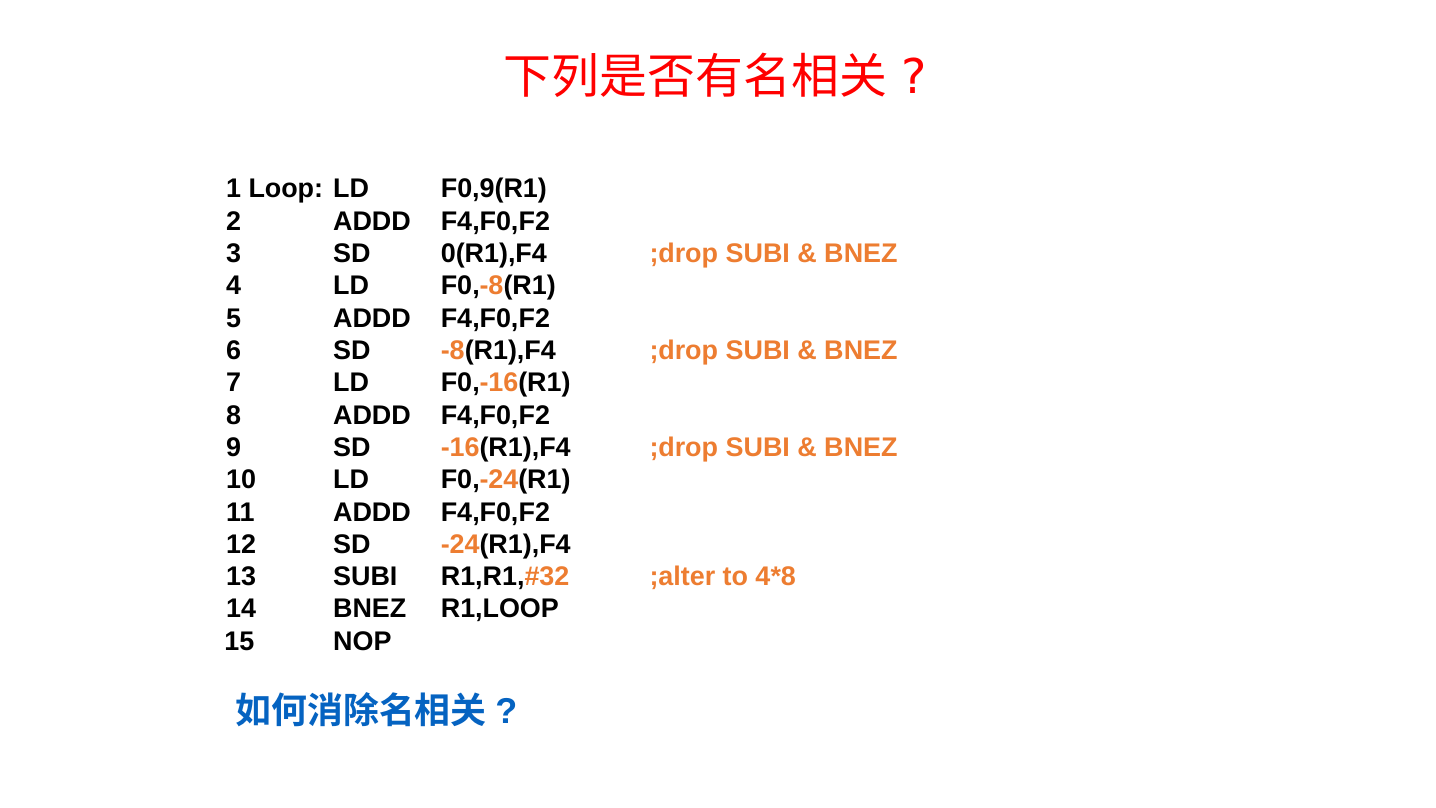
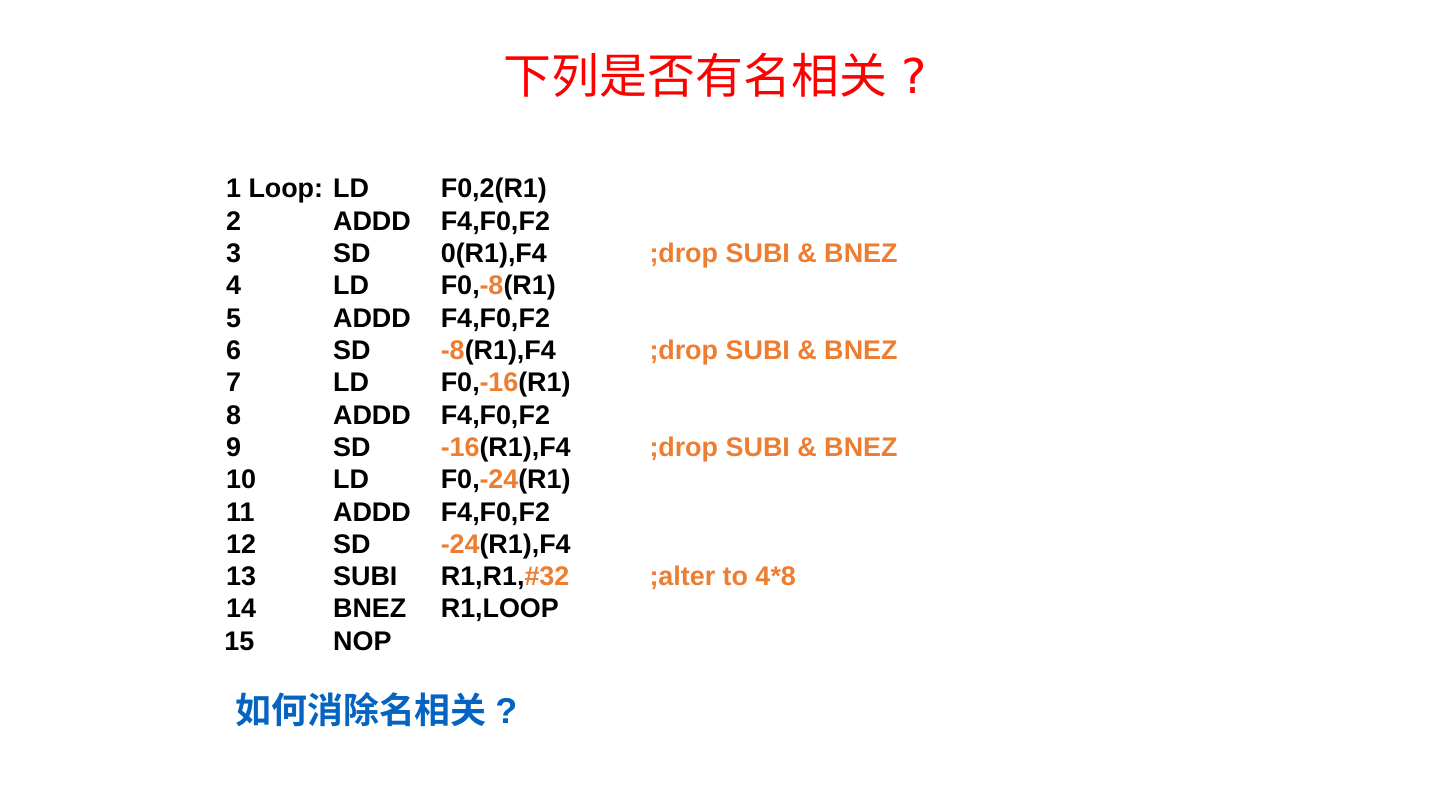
F0,9(R1: F0,9(R1 -> F0,2(R1
